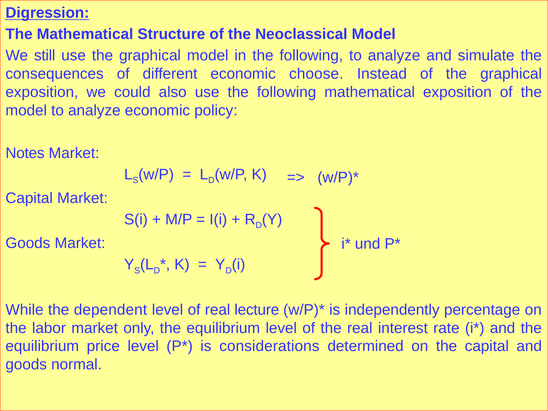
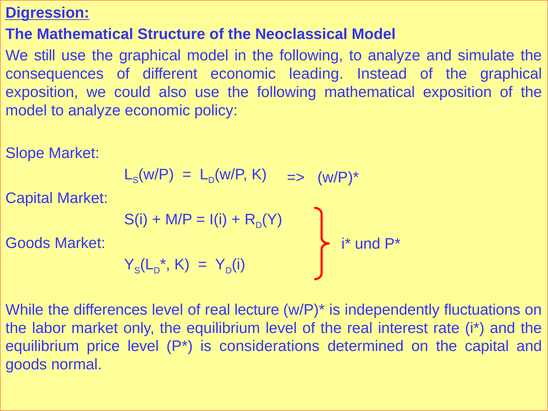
choose: choose -> leading
Notes: Notes -> Slope
dependent: dependent -> differences
percentage: percentage -> fluctuations
